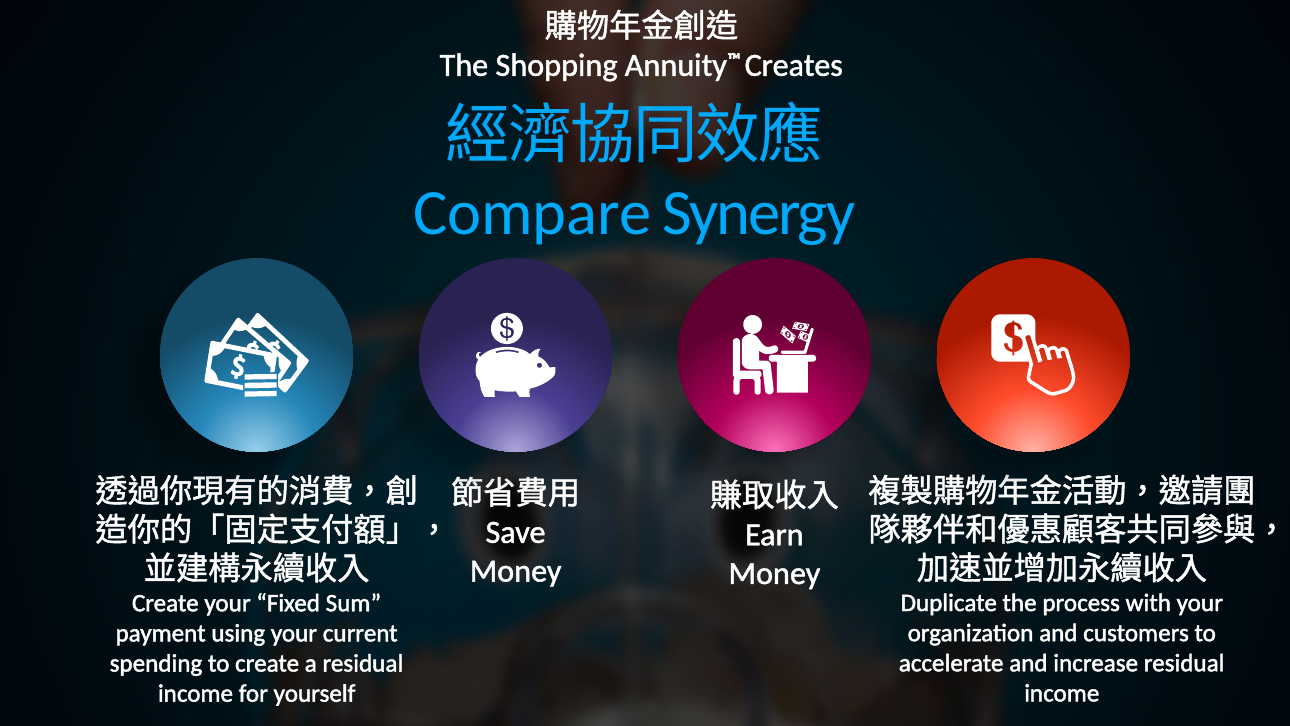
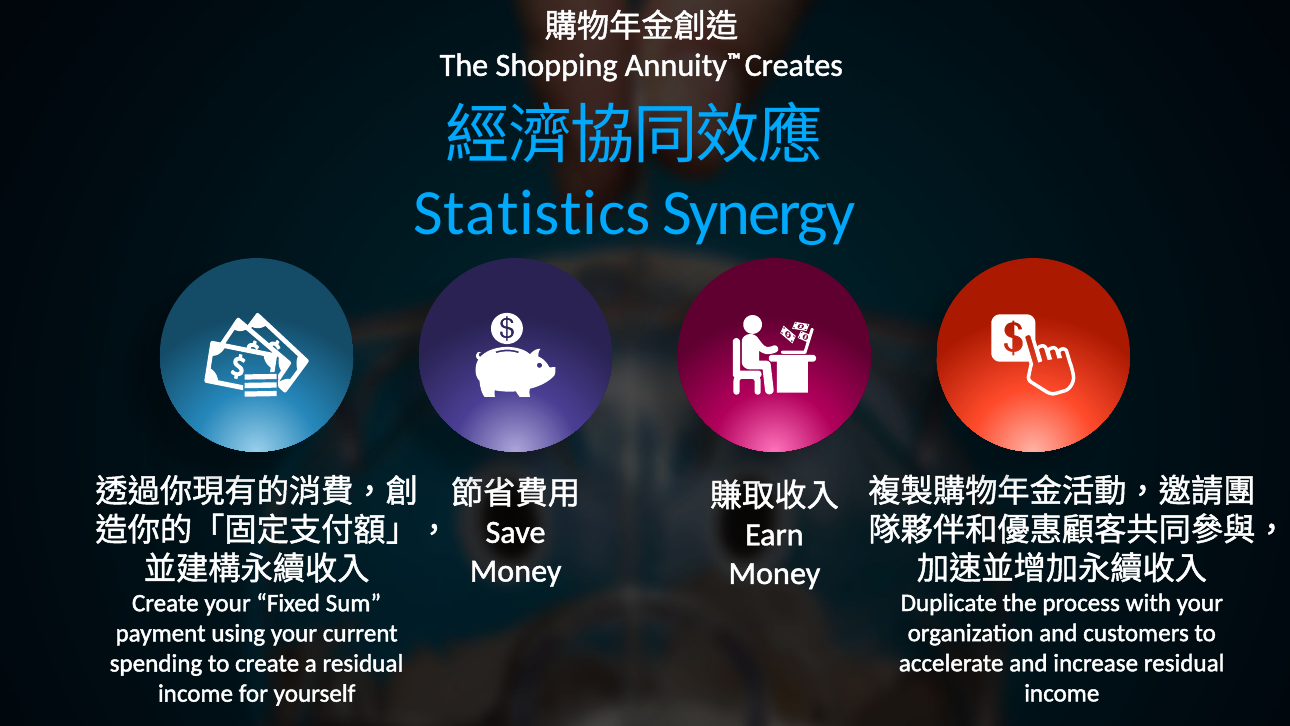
Compare: Compare -> Statistics
